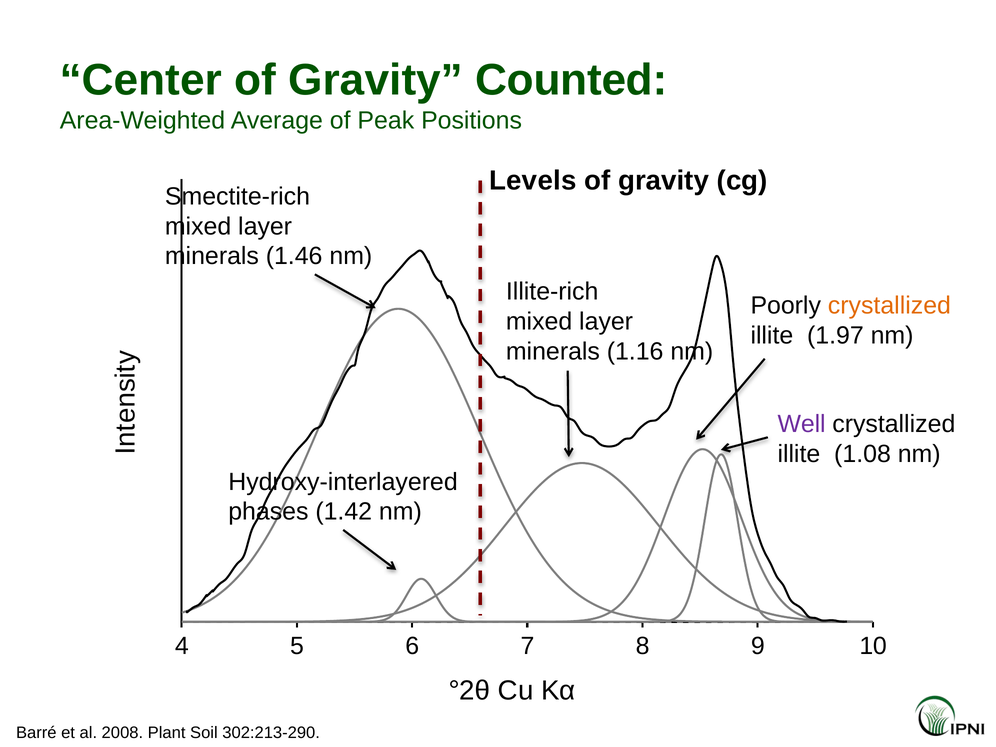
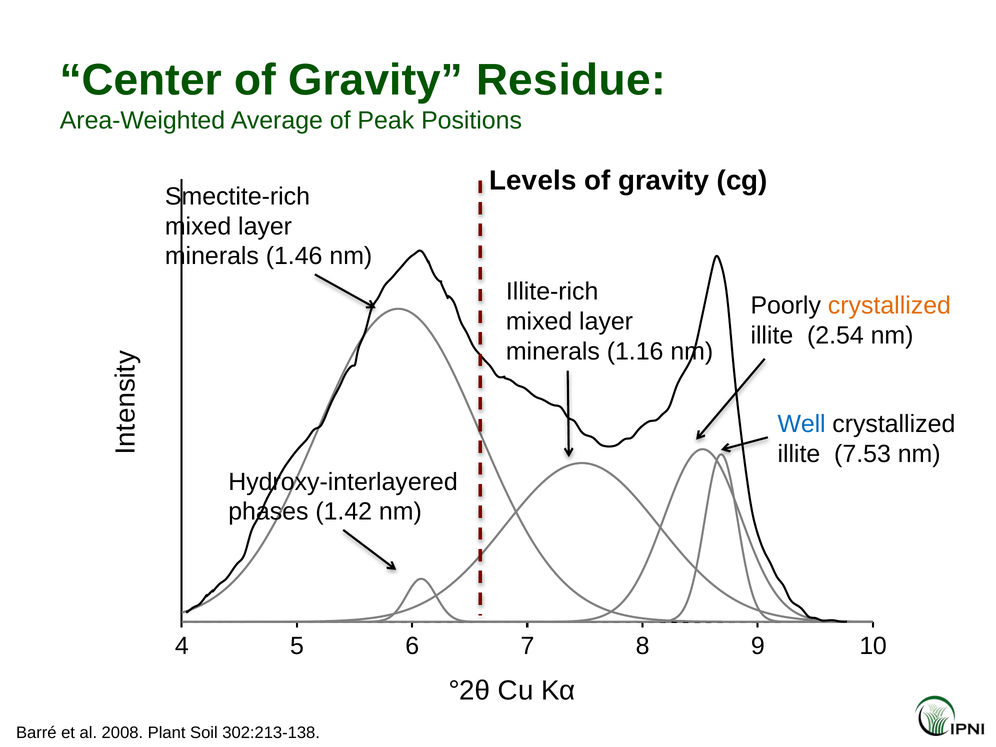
Counted: Counted -> Residue
1.97: 1.97 -> 2.54
Well colour: purple -> blue
1.08: 1.08 -> 7.53
302:213-290: 302:213-290 -> 302:213-138
